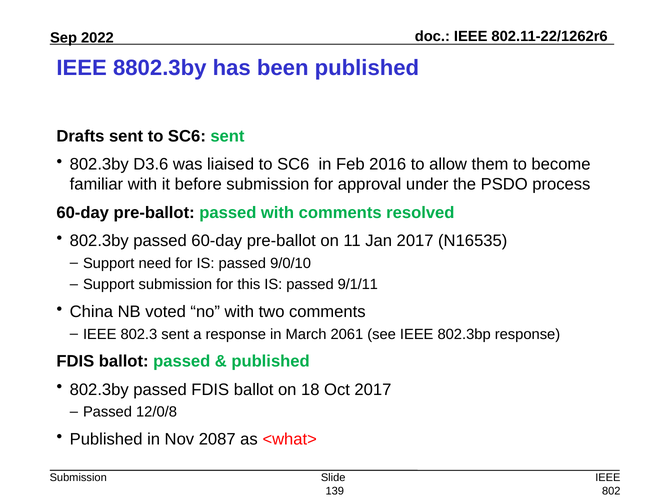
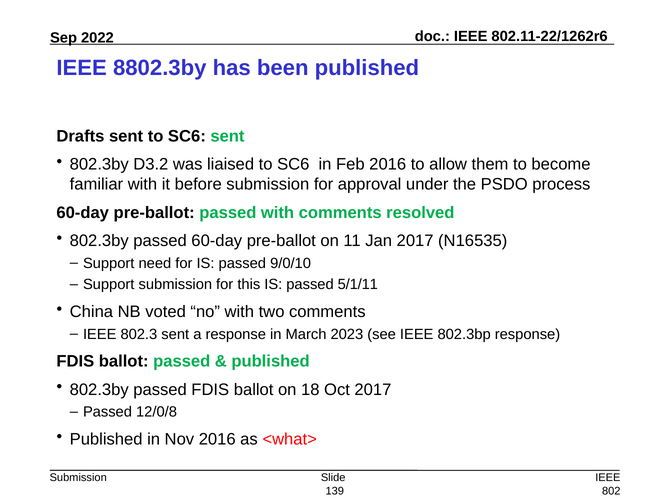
D3.6: D3.6 -> D3.2
9/1/11: 9/1/11 -> 5/1/11
2061: 2061 -> 2023
Nov 2087: 2087 -> 2016
